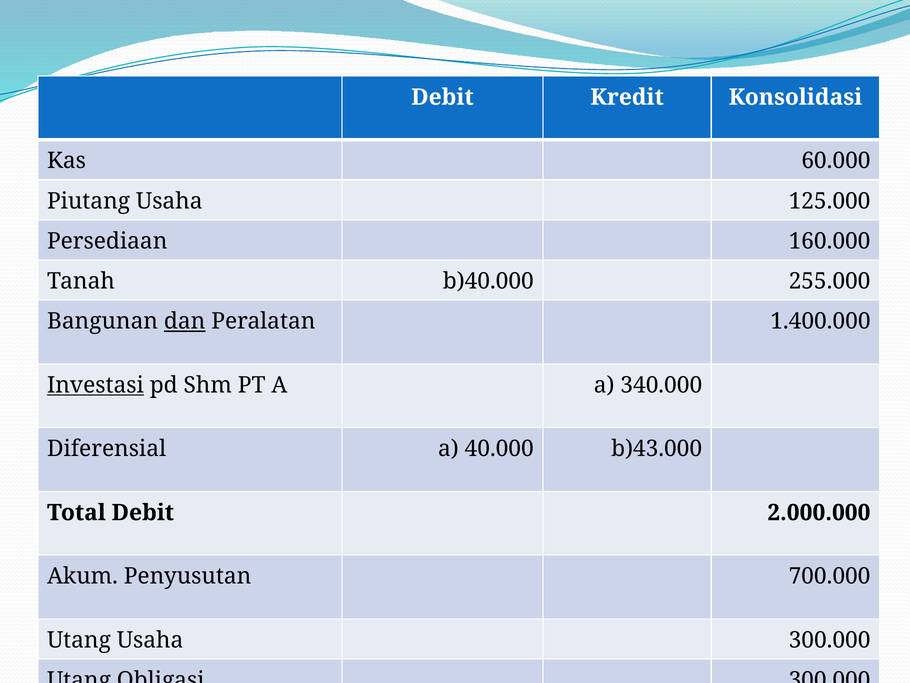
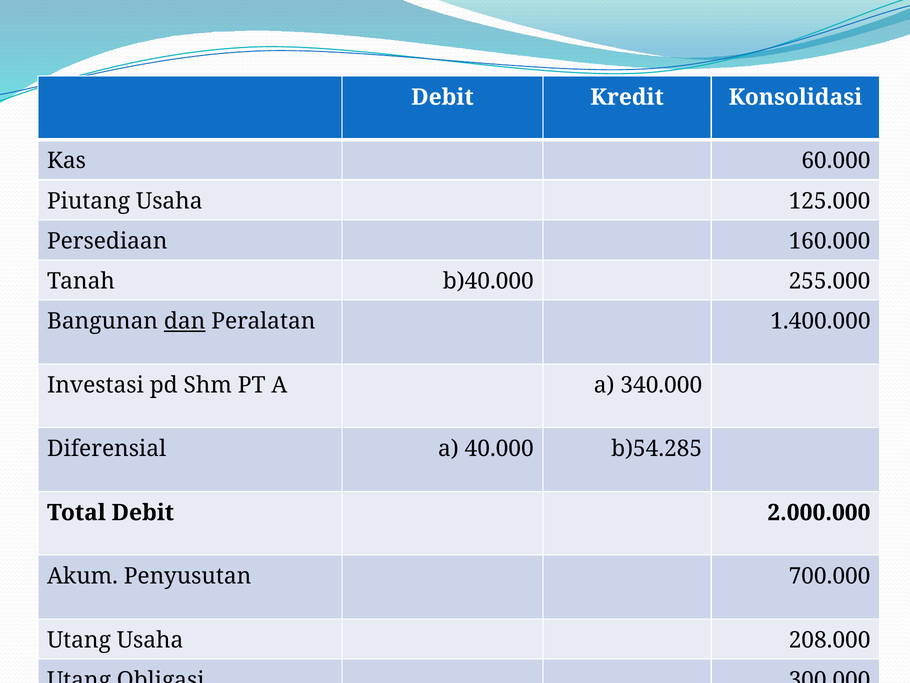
Investasi underline: present -> none
b)43.000: b)43.000 -> b)54.285
Usaha 300.000: 300.000 -> 208.000
